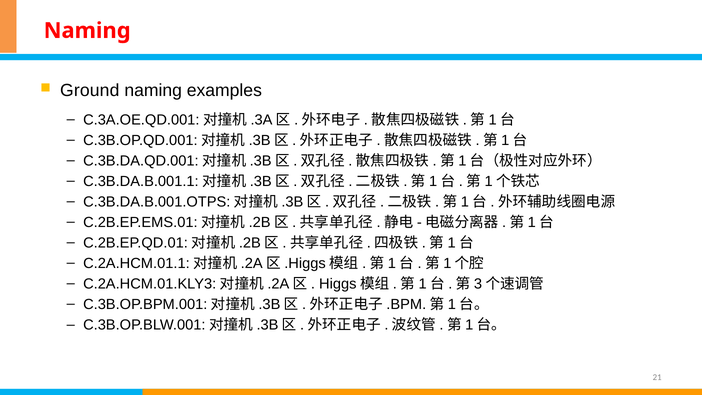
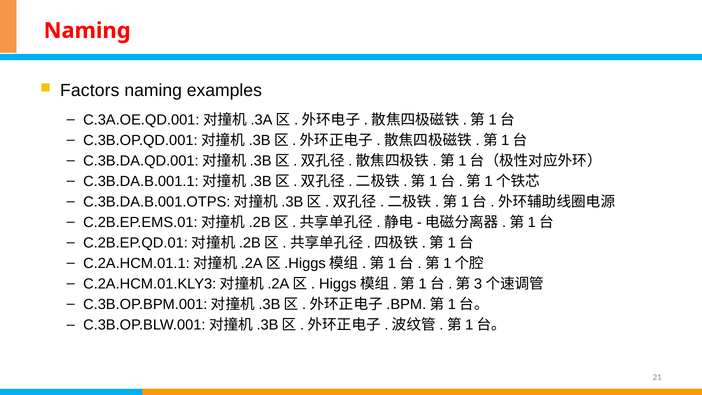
Ground: Ground -> Factors
